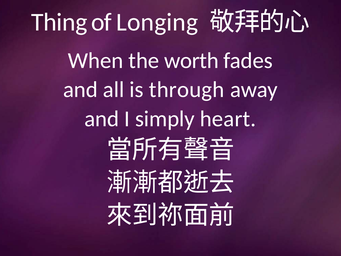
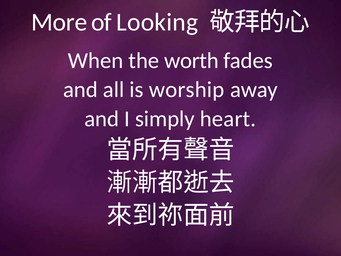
Thing: Thing -> More
Longing: Longing -> Looking
through: through -> worship
